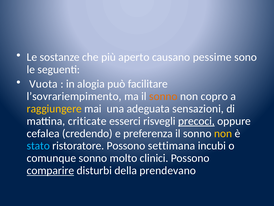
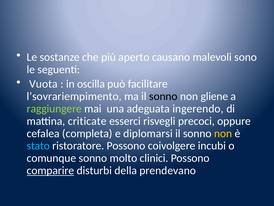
pessime: pessime -> malevoli
alogia: alogia -> oscilla
sonno at (163, 96) colour: orange -> black
copro: copro -> gliene
raggiungere colour: yellow -> light green
sensazioni: sensazioni -> ingerendo
precoci underline: present -> none
credendo: credendo -> completa
preferenza: preferenza -> diplomarsi
settimana: settimana -> coivolgere
